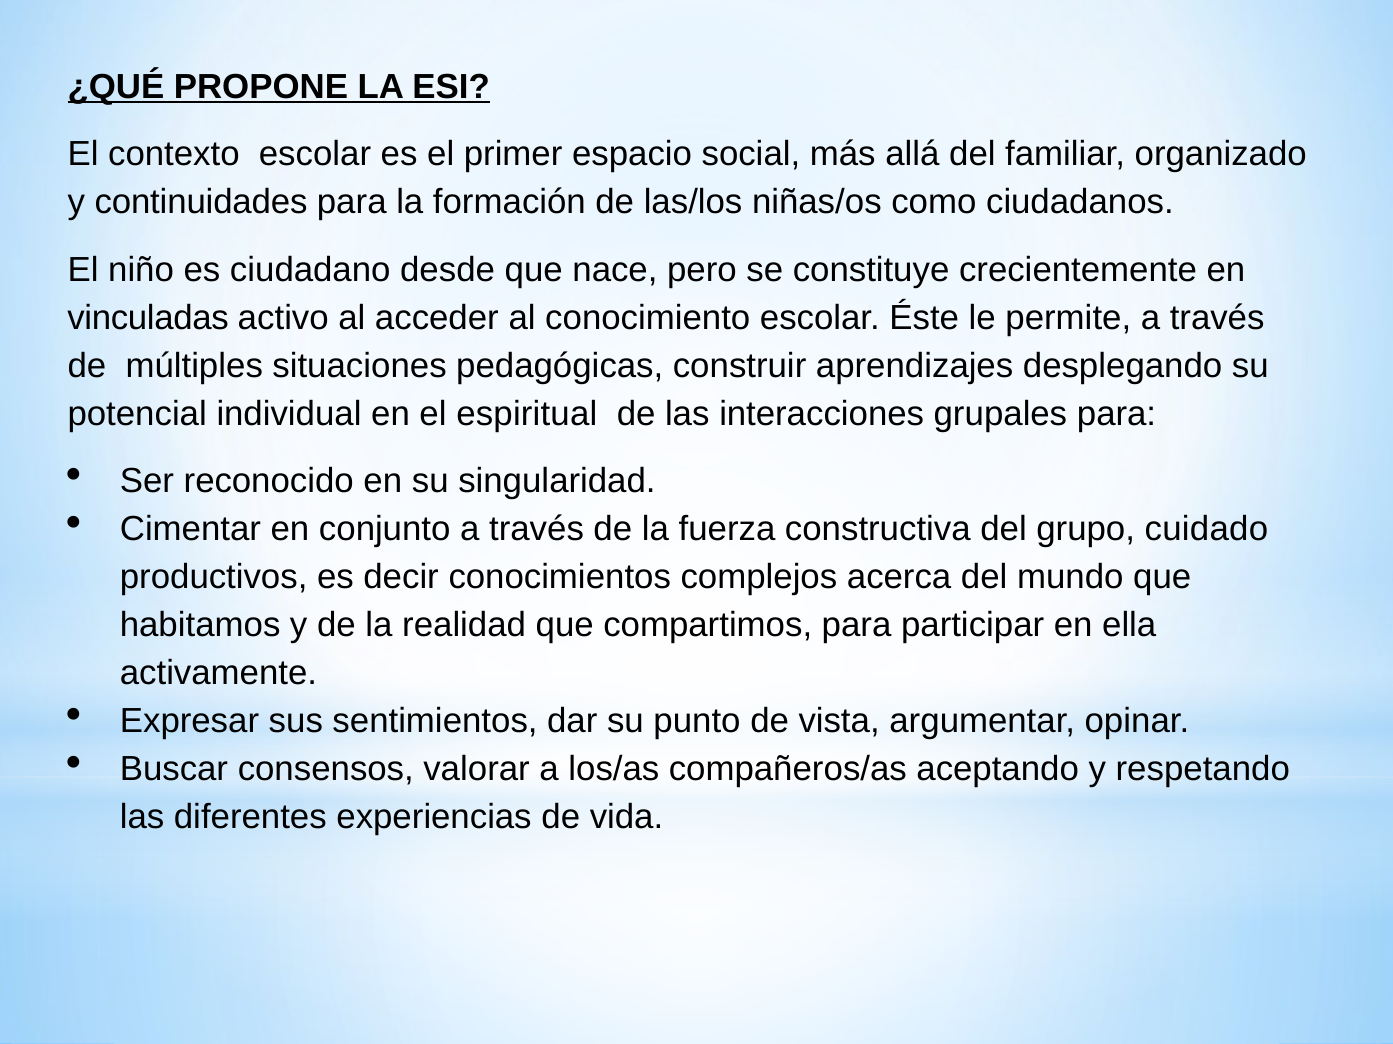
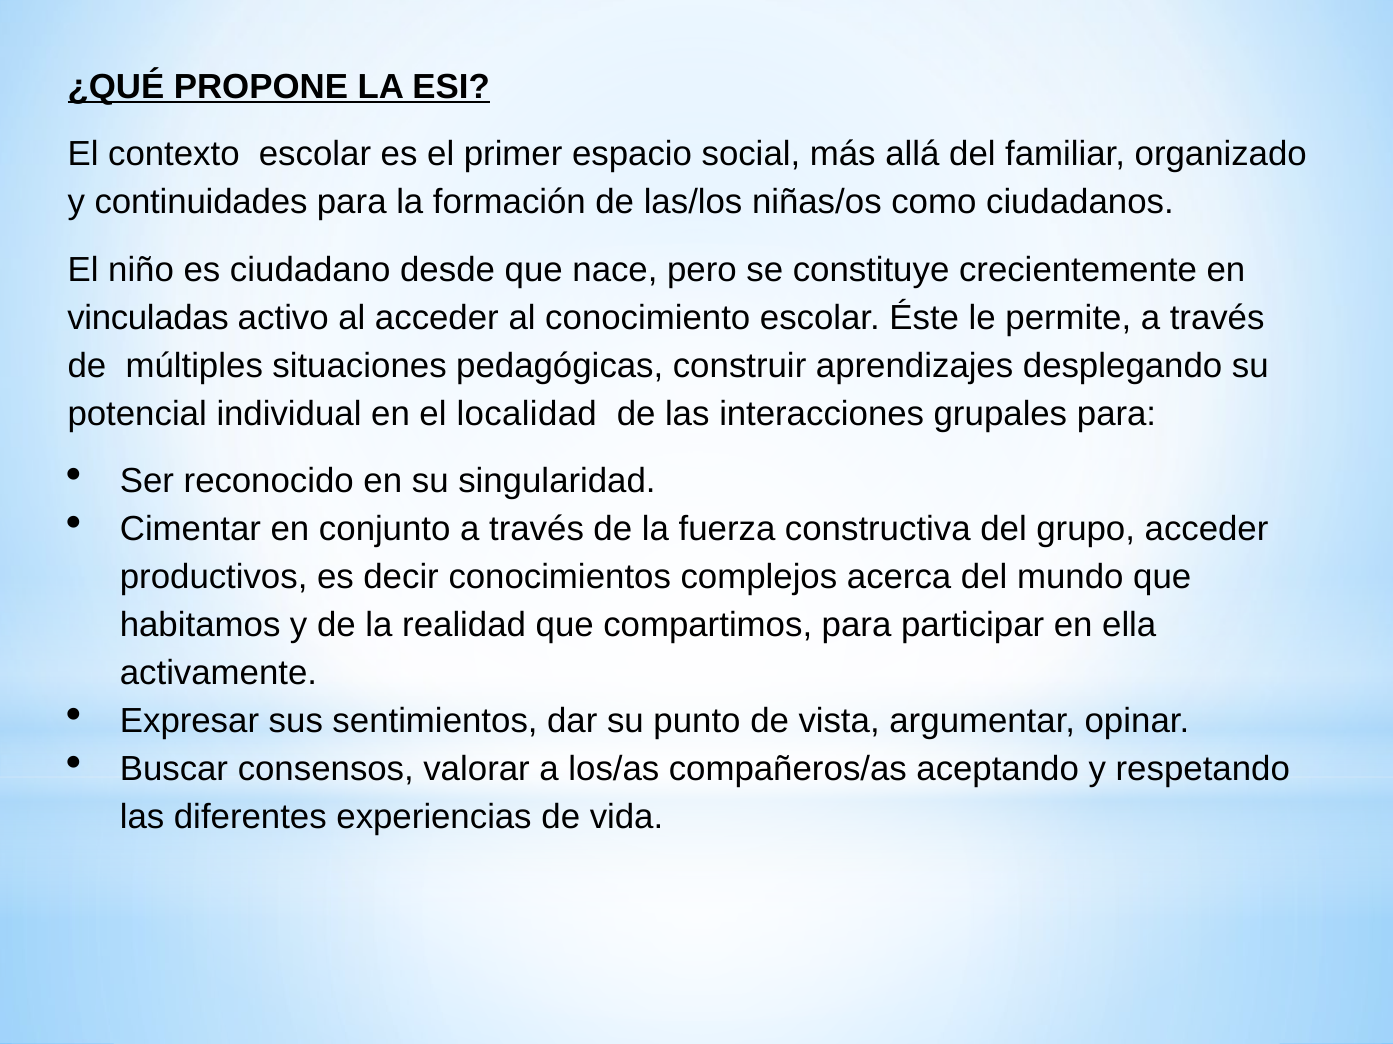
espiritual: espiritual -> localidad
grupo cuidado: cuidado -> acceder
